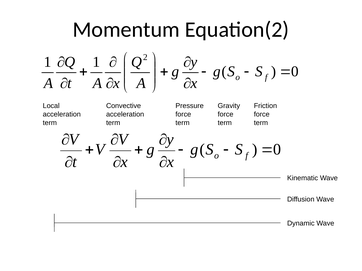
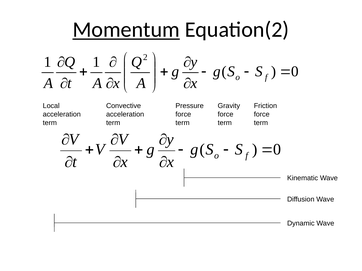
Momentum underline: none -> present
